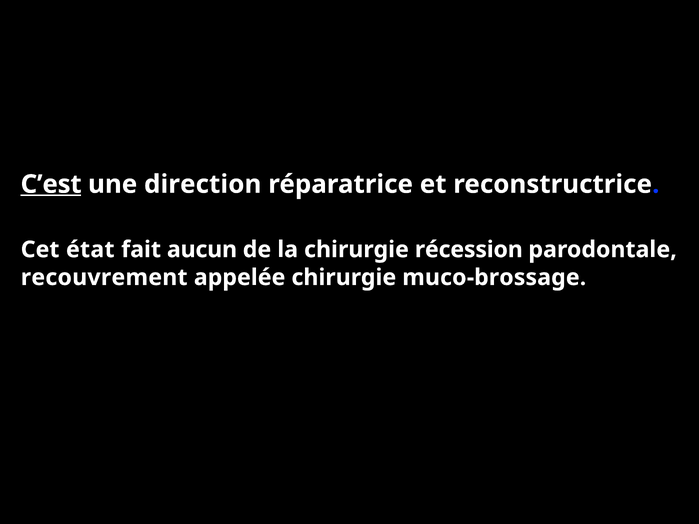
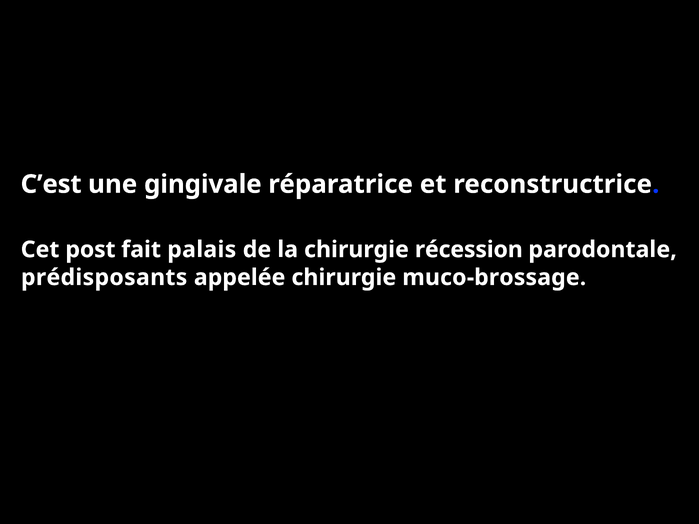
C’est underline: present -> none
direction: direction -> gingivale
état: état -> post
aucun: aucun -> palais
recouvrement: recouvrement -> prédisposants
